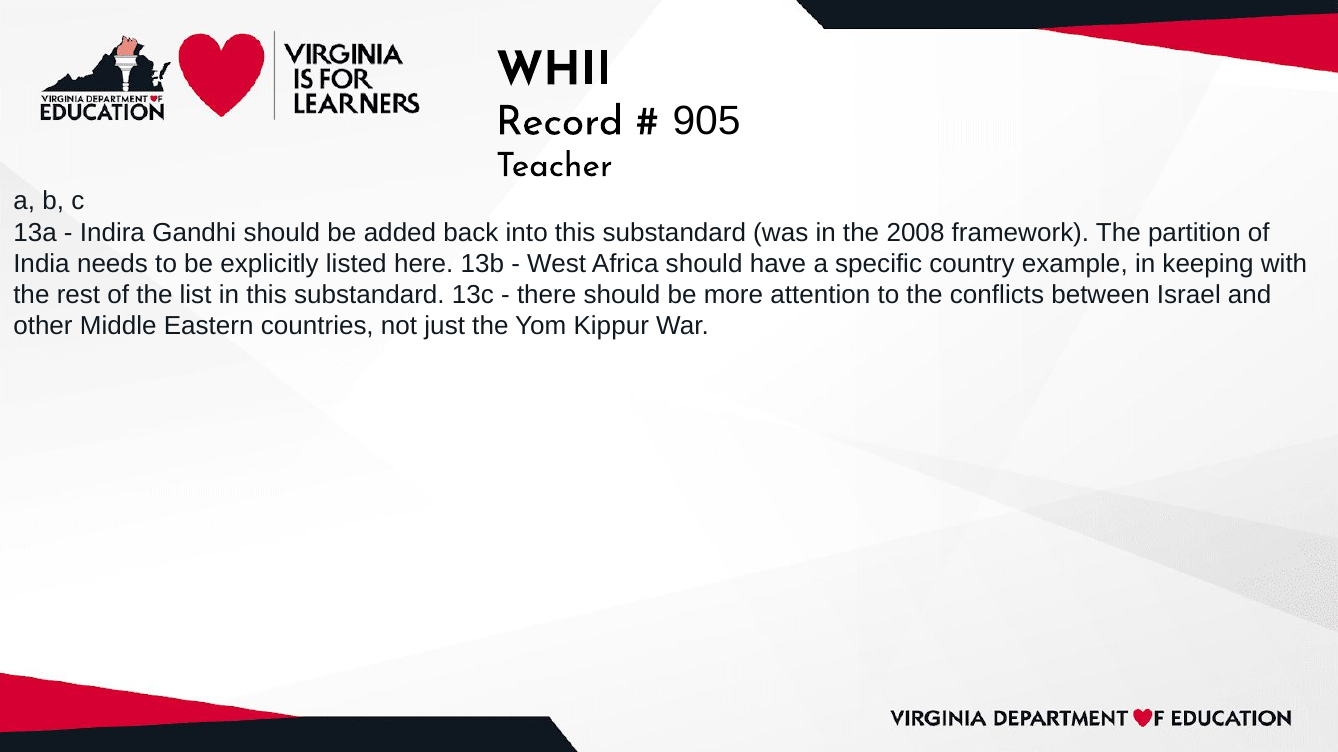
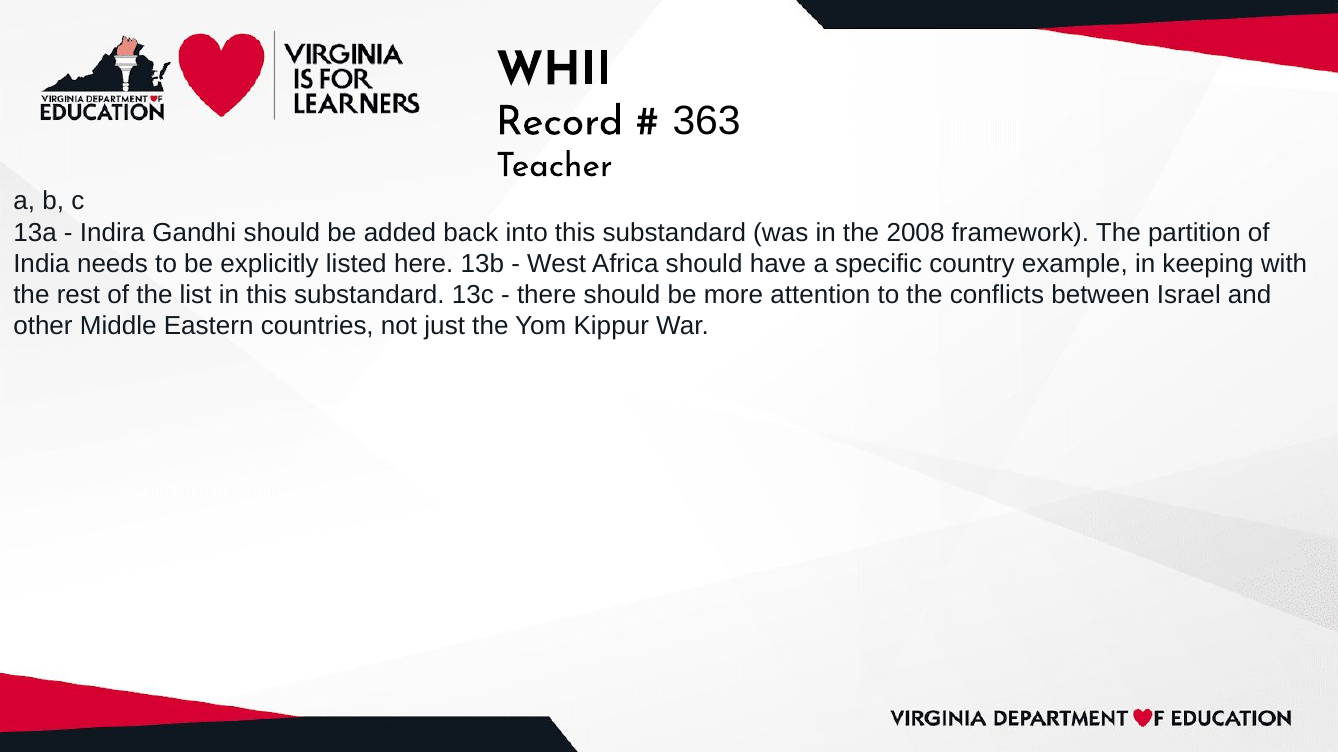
905: 905 -> 363
